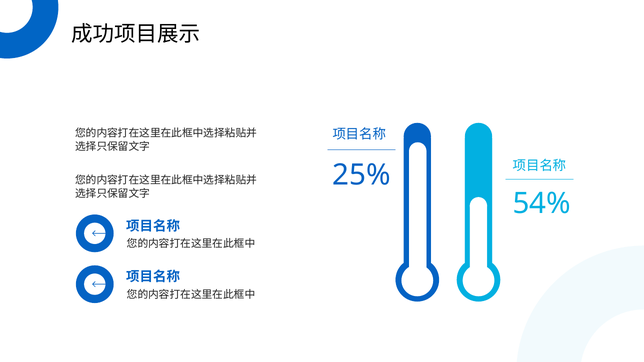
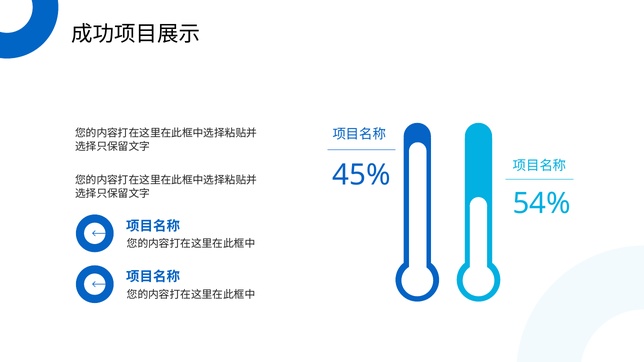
25%: 25% -> 45%
